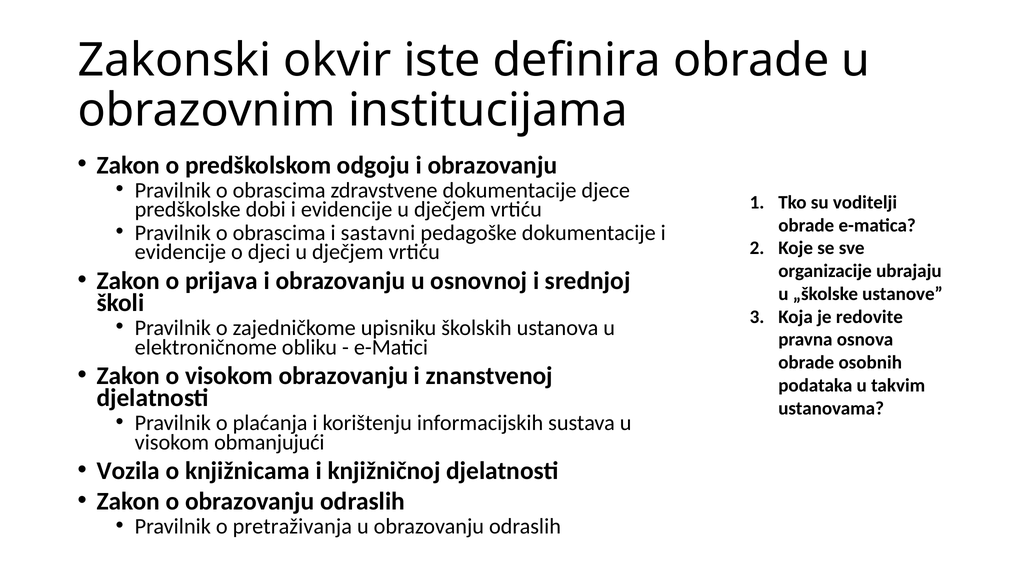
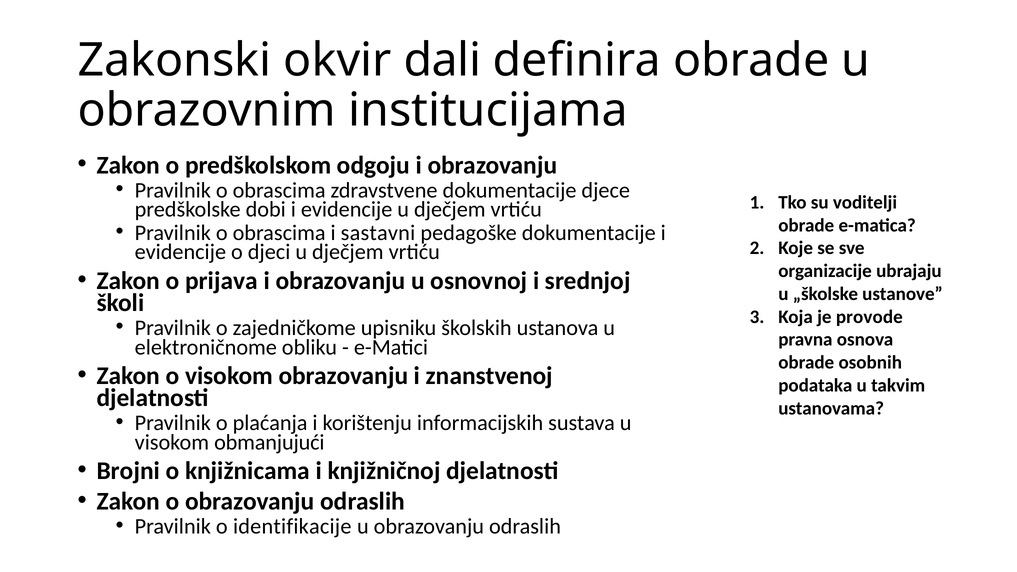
iste: iste -> dali
redovite: redovite -> provode
Vozila: Vozila -> Brojni
pretraživanja: pretraživanja -> identifikacije
